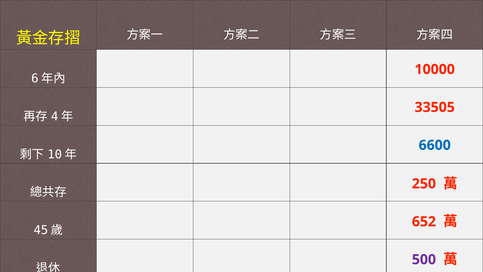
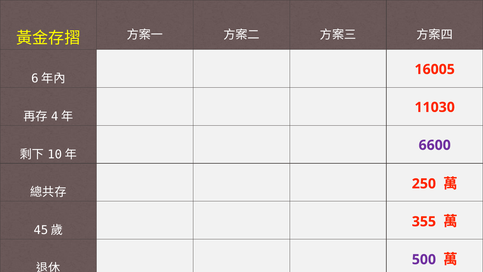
10000: 10000 -> 16005
33505: 33505 -> 11030
6600 colour: blue -> purple
652: 652 -> 355
